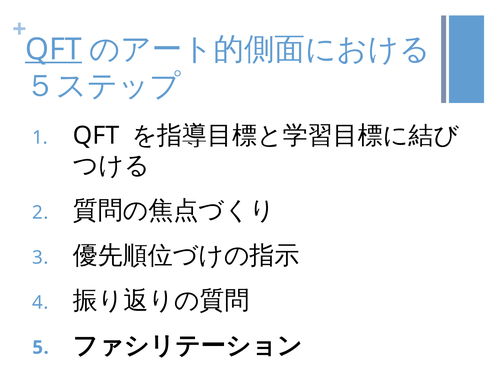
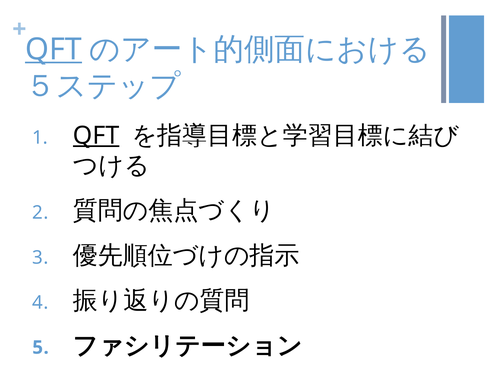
QFT at (96, 135) underline: none -> present
